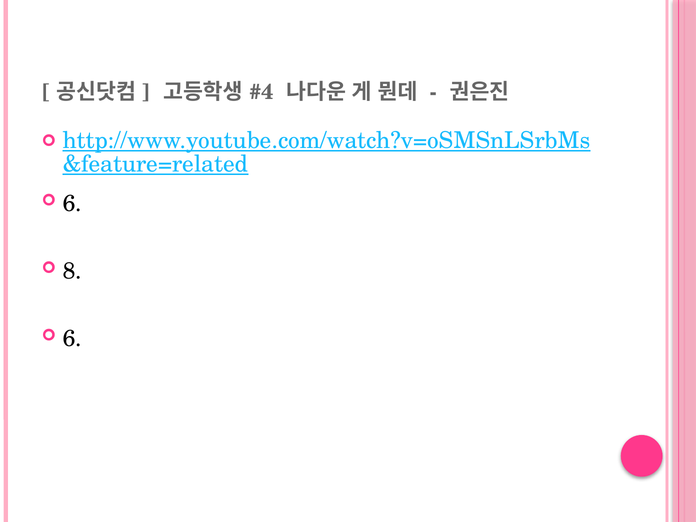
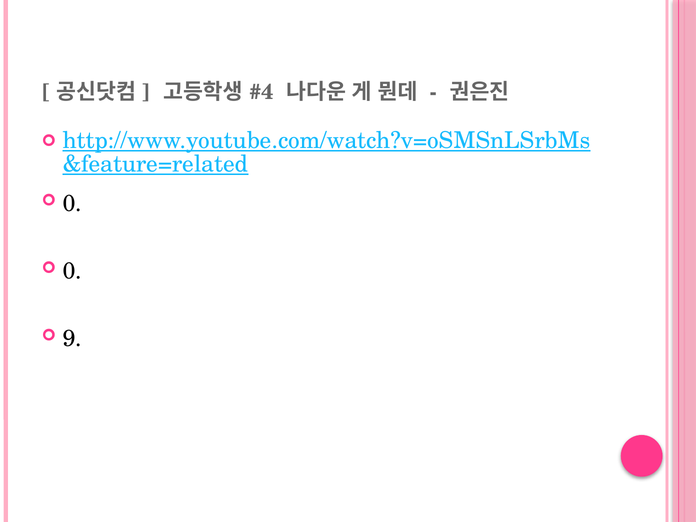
6 at (72, 204): 6 -> 0
8 at (72, 271): 8 -> 0
6 at (72, 338): 6 -> 9
